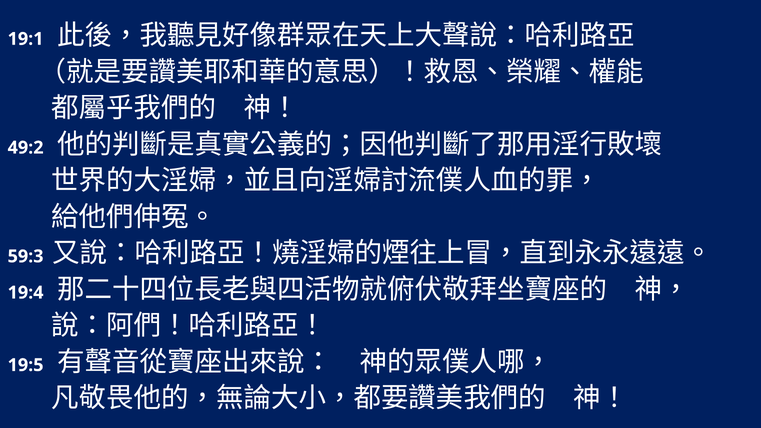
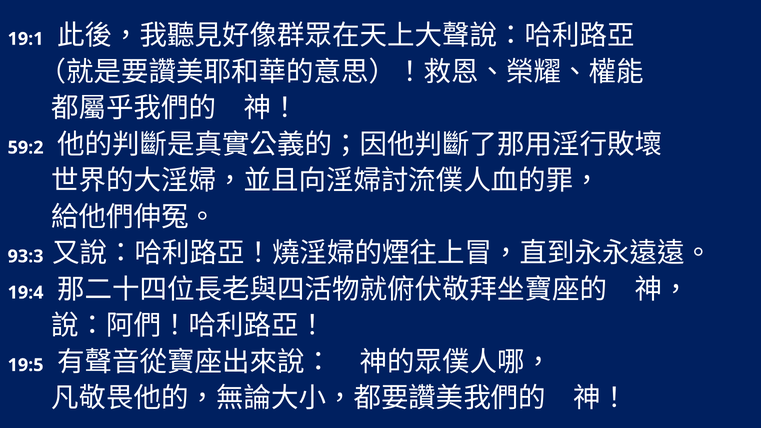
49:2: 49:2 -> 59:2
59:3: 59:3 -> 93:3
